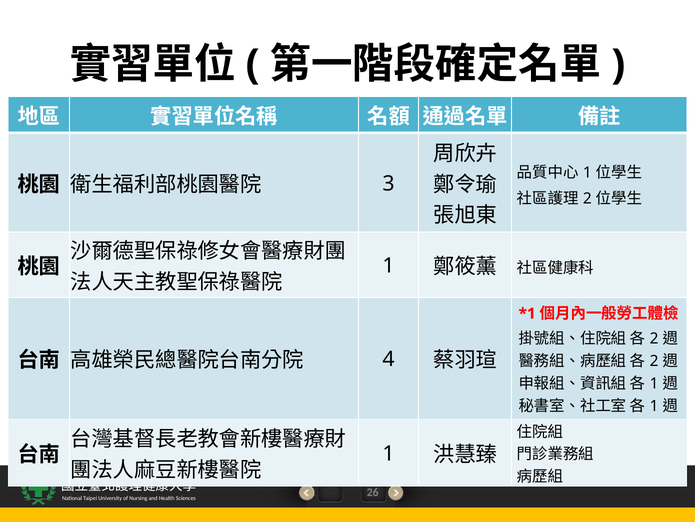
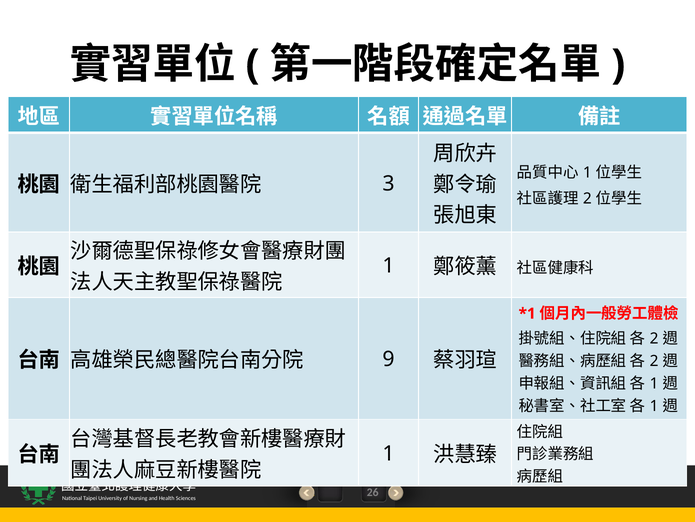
4: 4 -> 9
